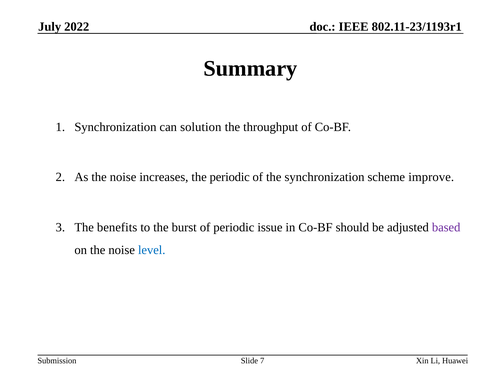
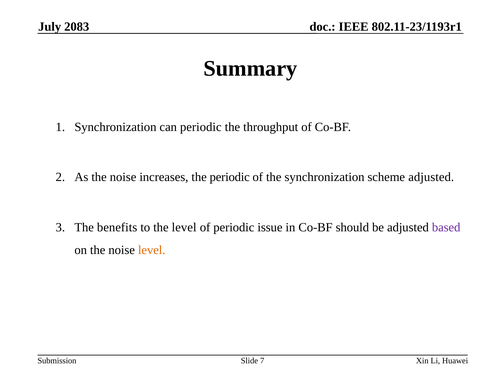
2022: 2022 -> 2083
can solution: solution -> periodic
scheme improve: improve -> adjusted
the burst: burst -> level
level at (152, 250) colour: blue -> orange
